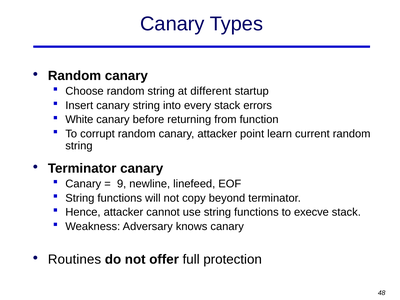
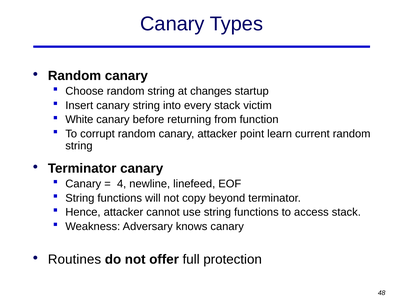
different: different -> changes
errors: errors -> victim
9: 9 -> 4
execve: execve -> access
